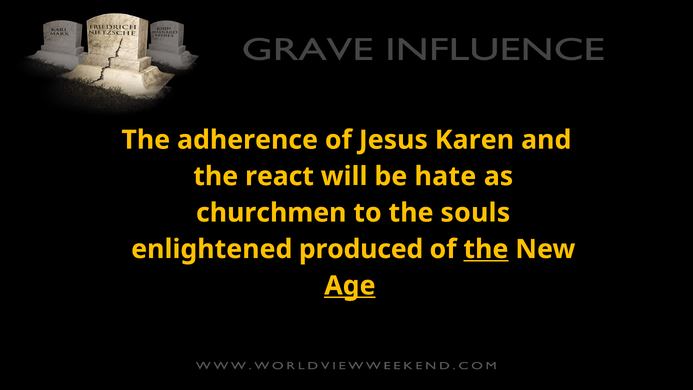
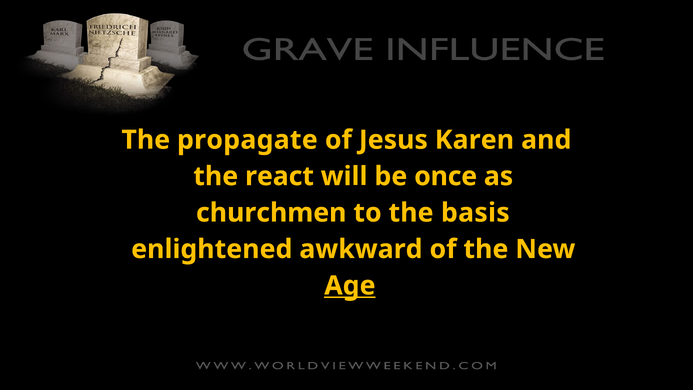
adherence: adherence -> propagate
hate: hate -> once
souls: souls -> basis
produced: produced -> awkward
the at (486, 249) underline: present -> none
